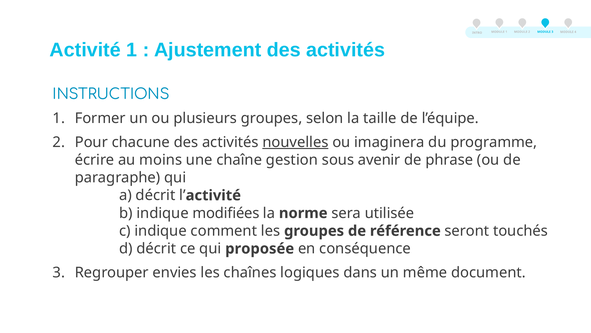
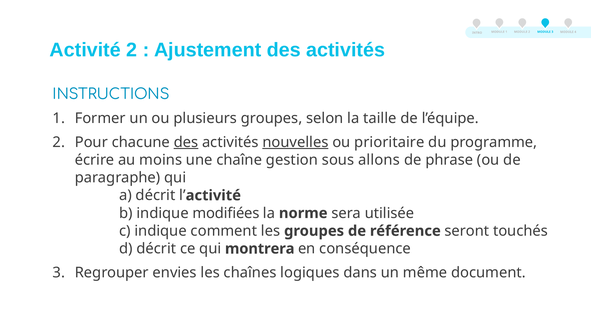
Activité 1: 1 -> 2
des at (186, 142) underline: none -> present
imaginera: imaginera -> prioritaire
avenir: avenir -> allons
proposée: proposée -> montrera
